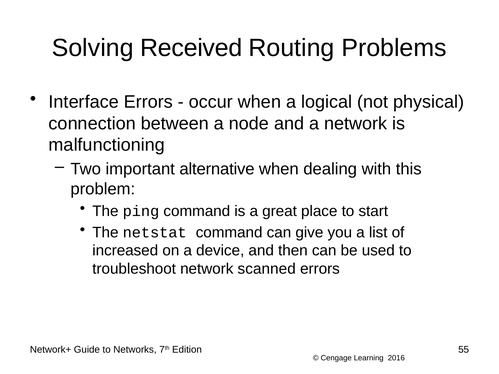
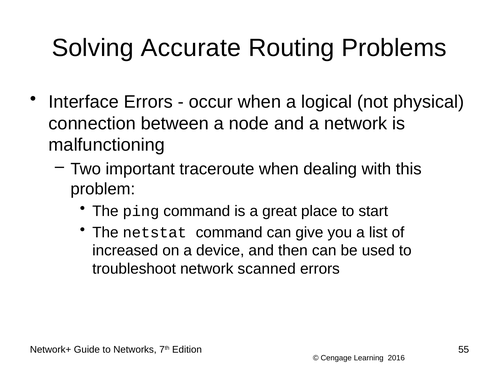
Received: Received -> Accurate
alternative: alternative -> traceroute
